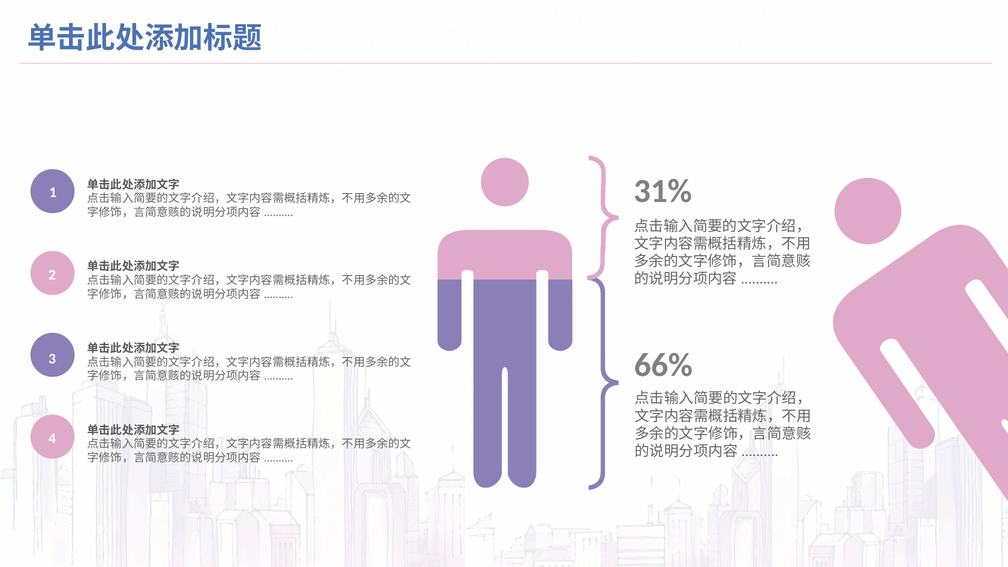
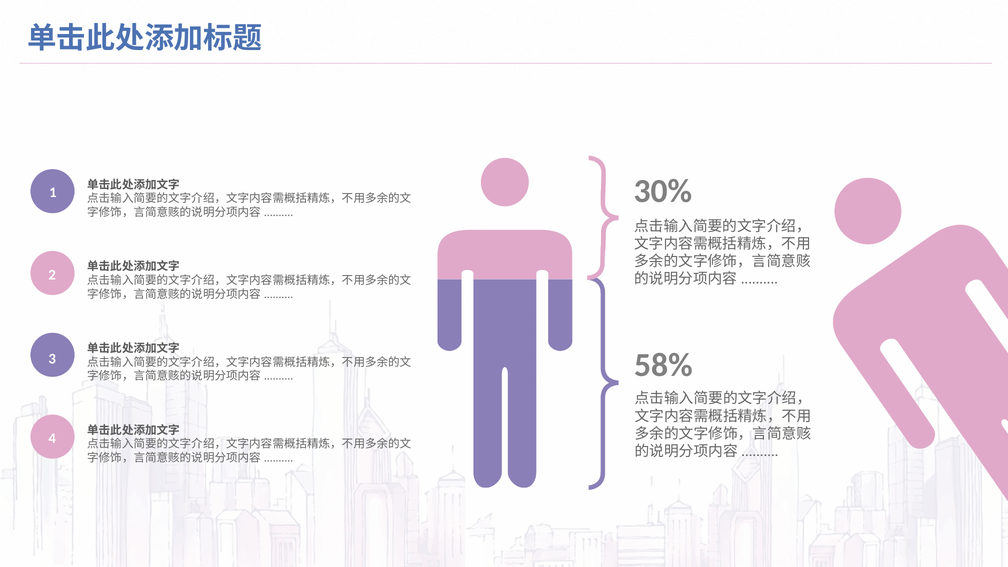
31%: 31% -> 30%
66%: 66% -> 58%
